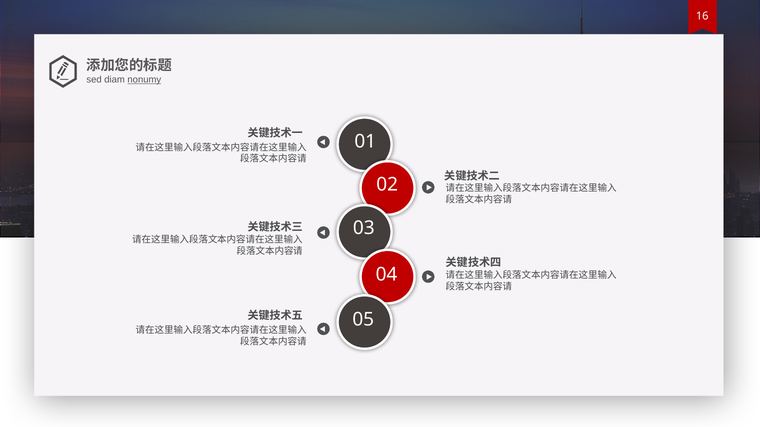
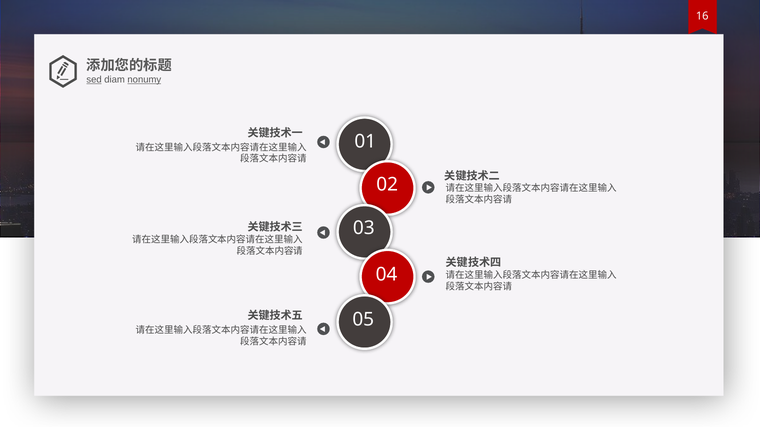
sed underline: none -> present
